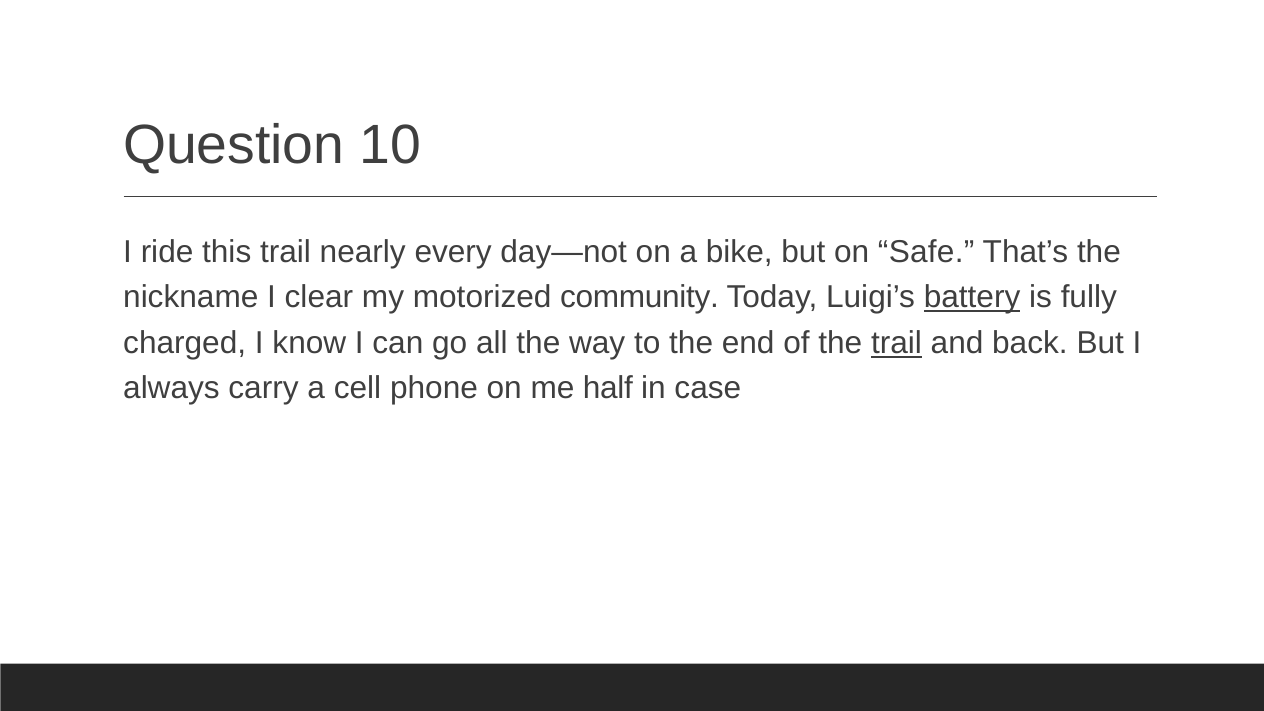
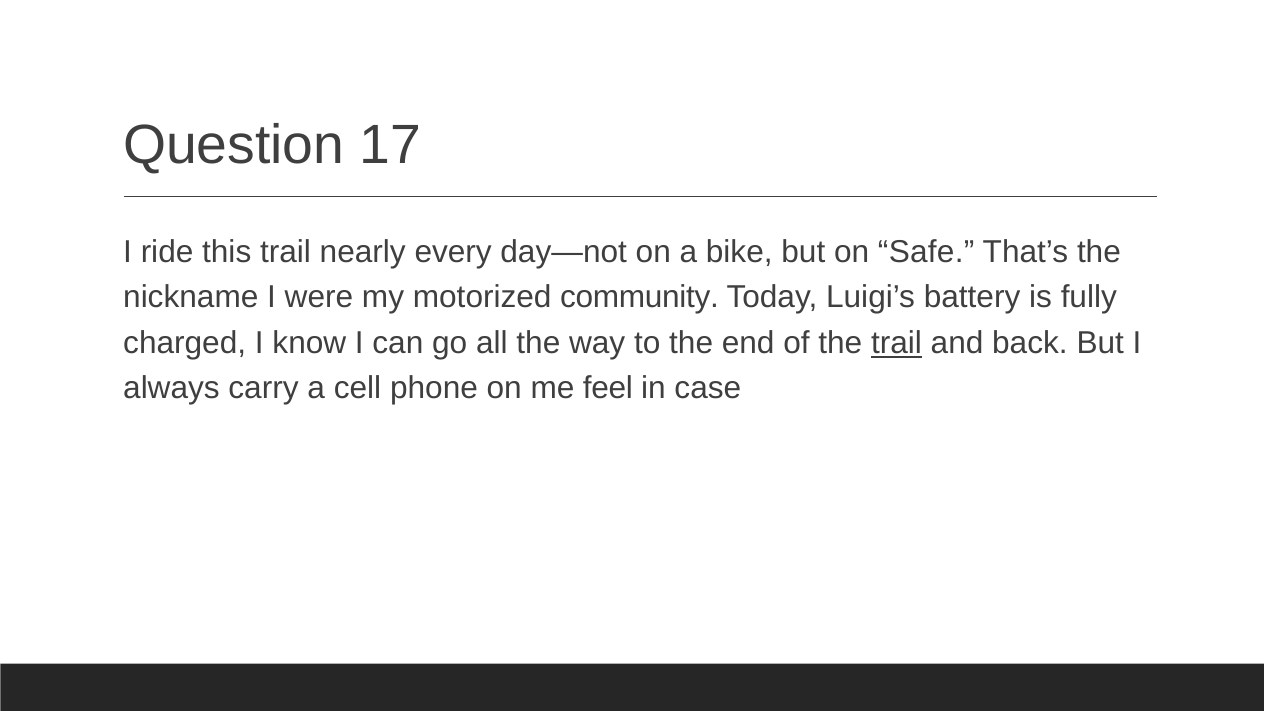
10: 10 -> 17
clear: clear -> were
battery underline: present -> none
half: half -> feel
